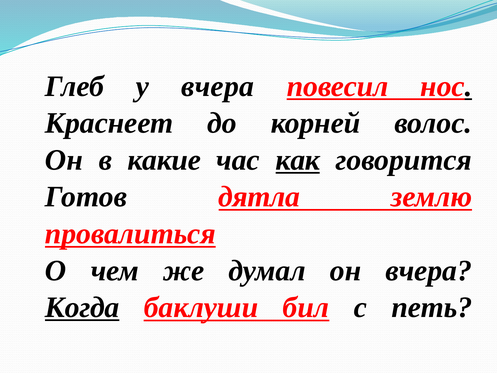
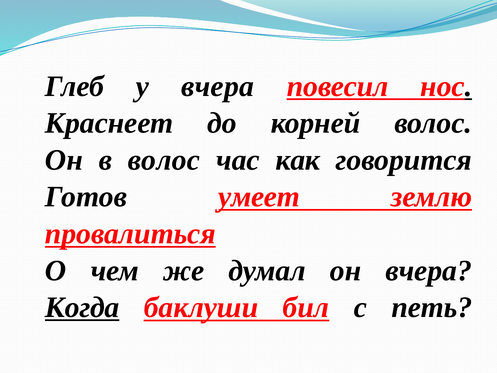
в какие: какие -> волос
как underline: present -> none
дятла: дятла -> умеет
